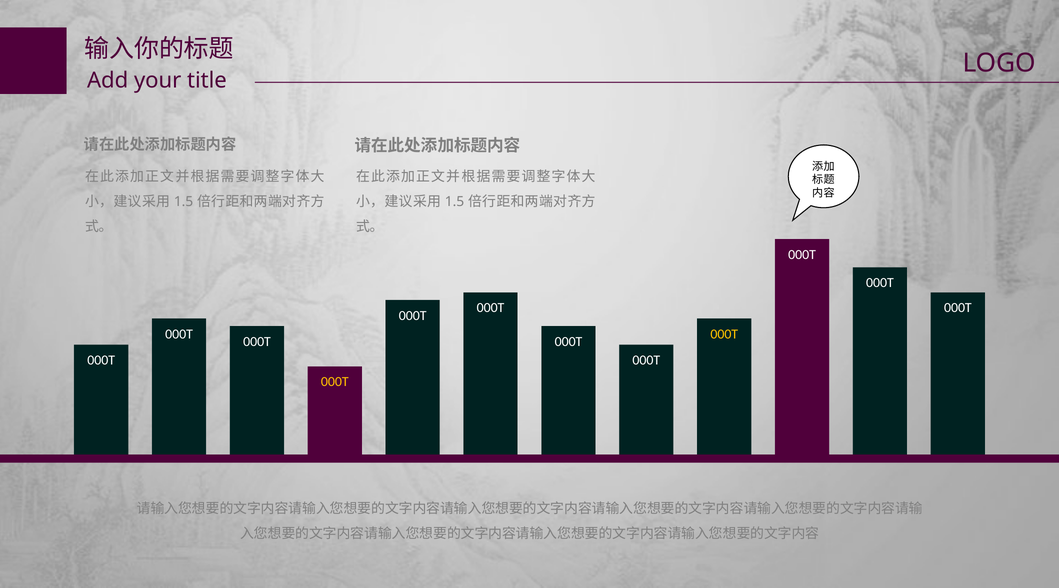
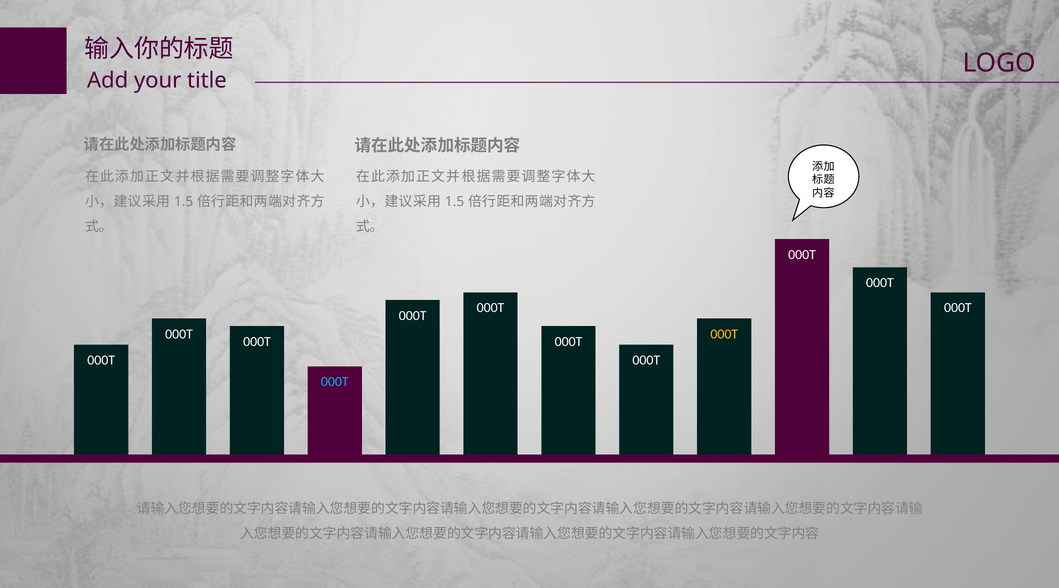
000T at (335, 382) colour: yellow -> light blue
